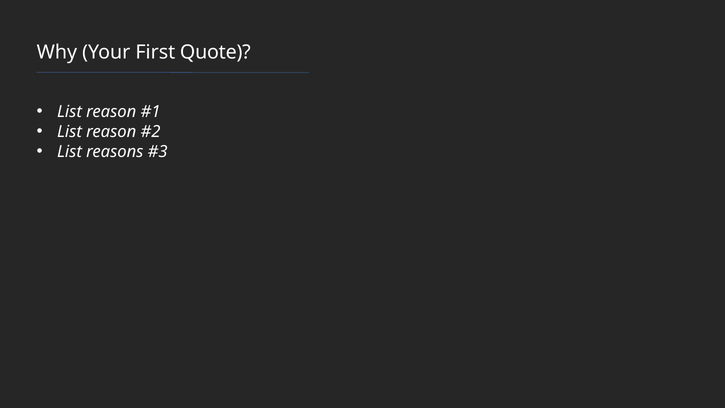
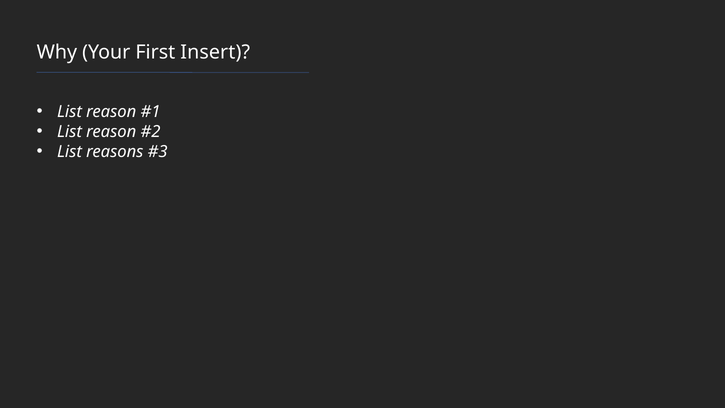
Quote: Quote -> Insert
